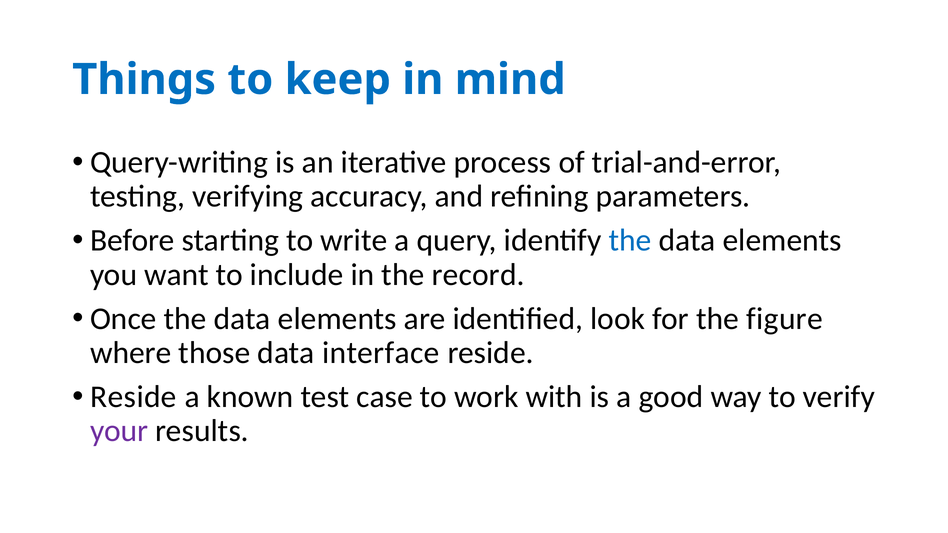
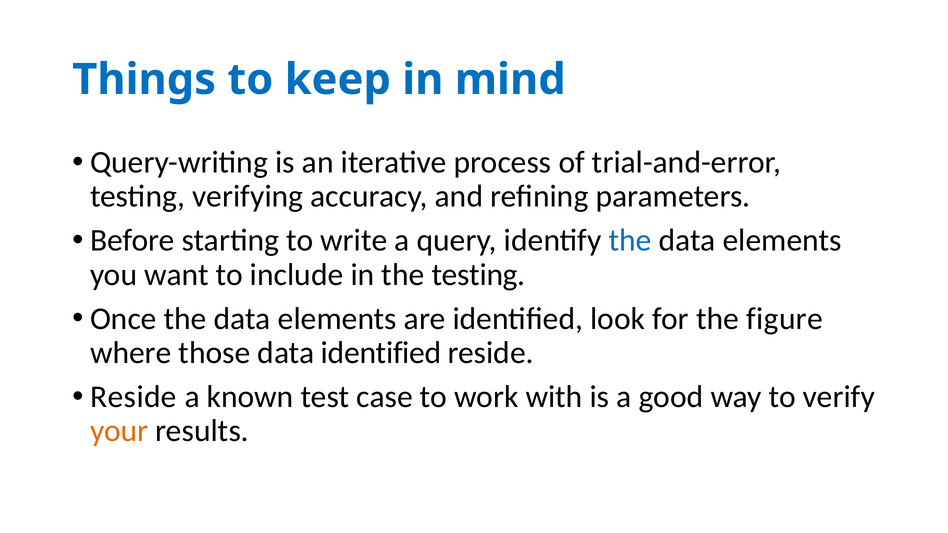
the record: record -> testing
data interface: interface -> identified
your colour: purple -> orange
